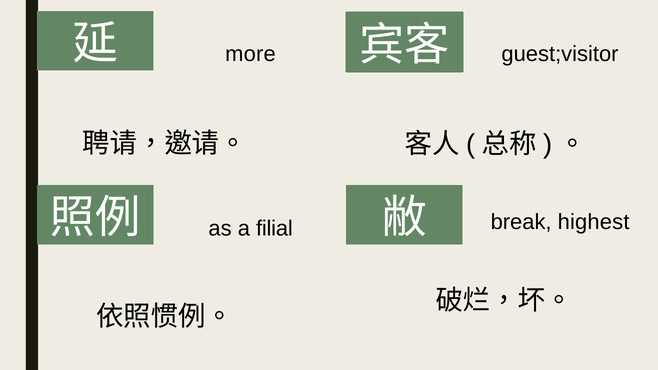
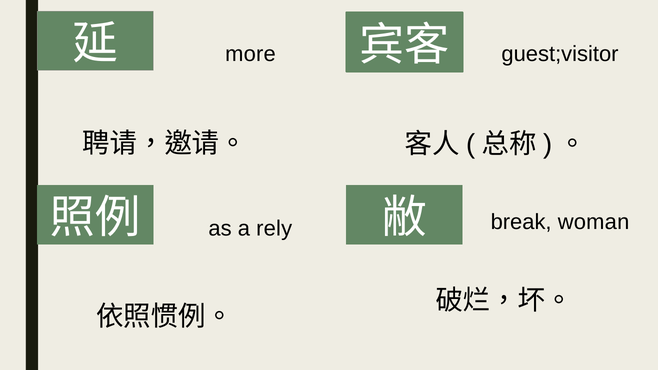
filial: filial -> rely
highest: highest -> woman
